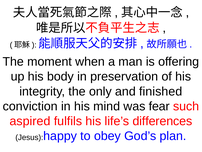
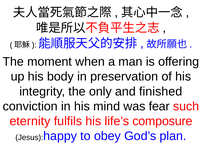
aspired: aspired -> eternity
differences: differences -> composure
